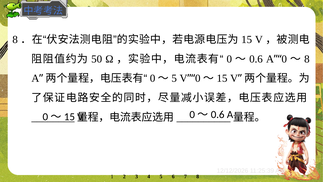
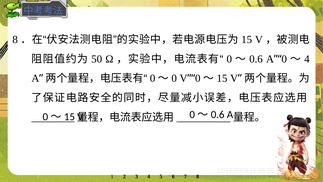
8 at (307, 59): 8 -> 4
5 at (174, 78): 5 -> 0
